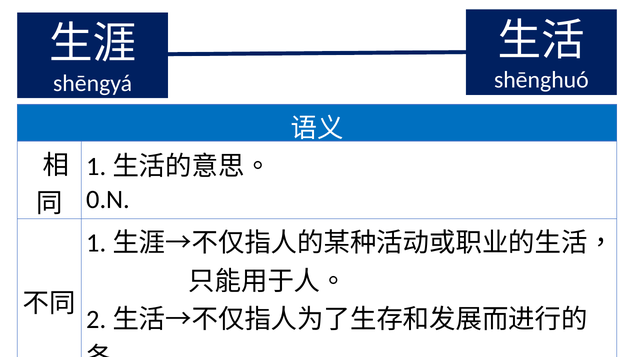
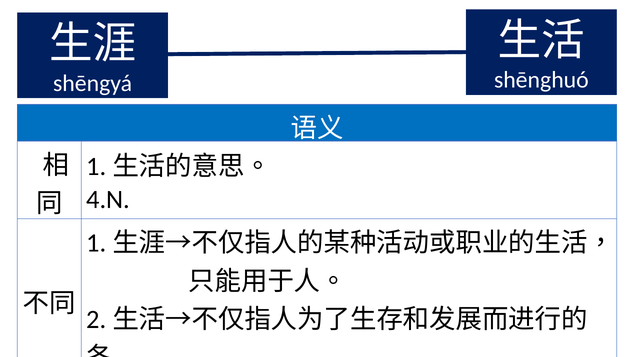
0.N: 0.N -> 4.N
